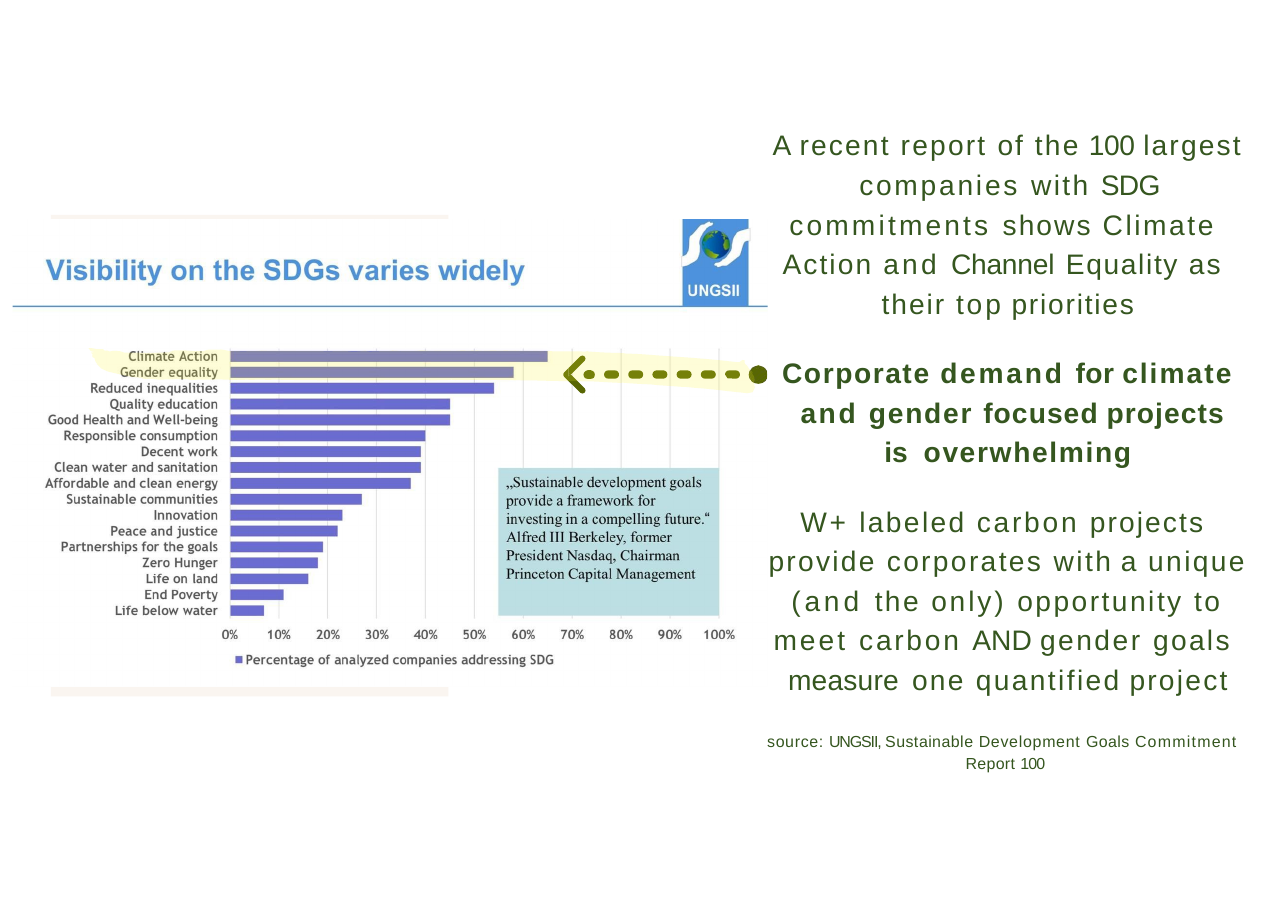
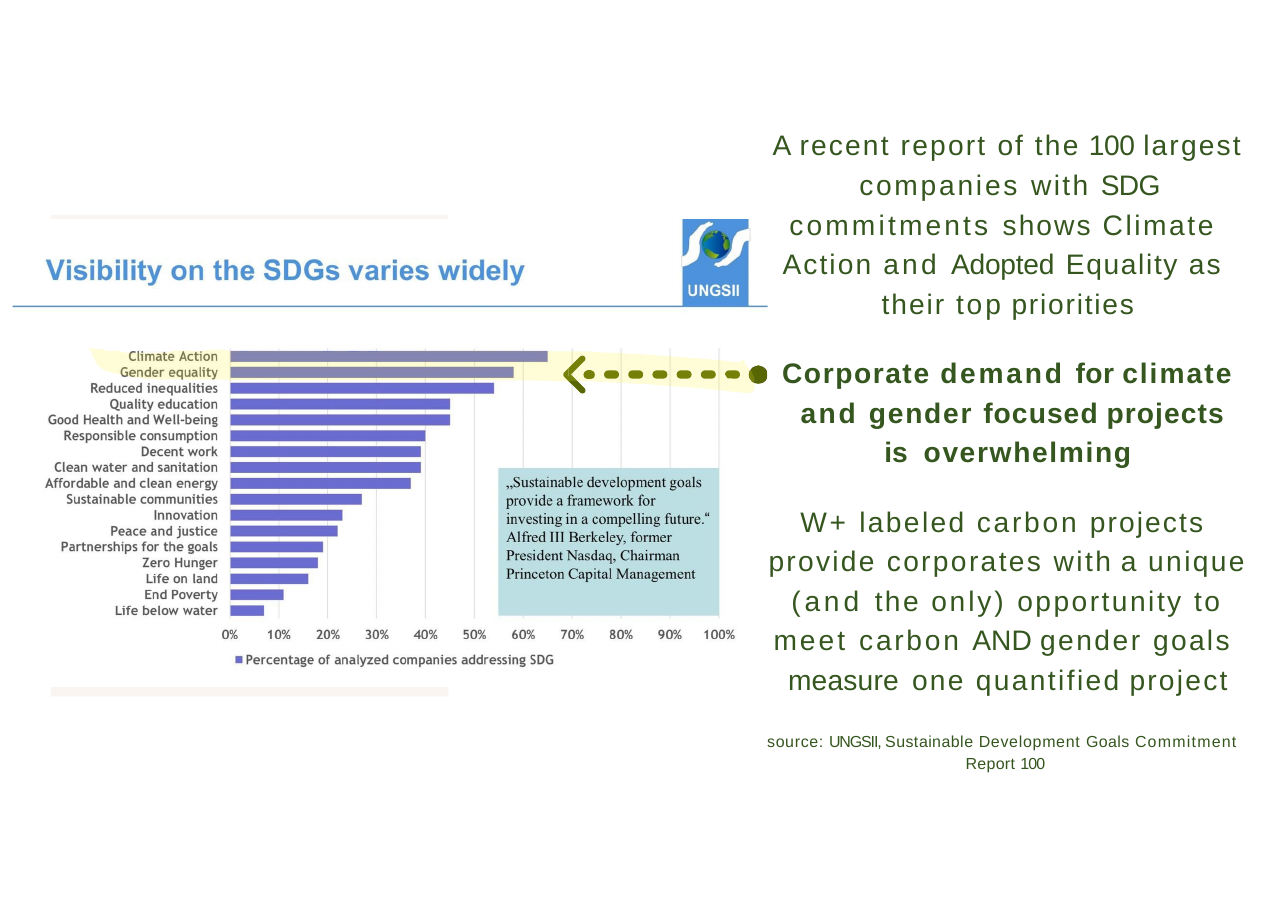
Channel: Channel -> Adopted
